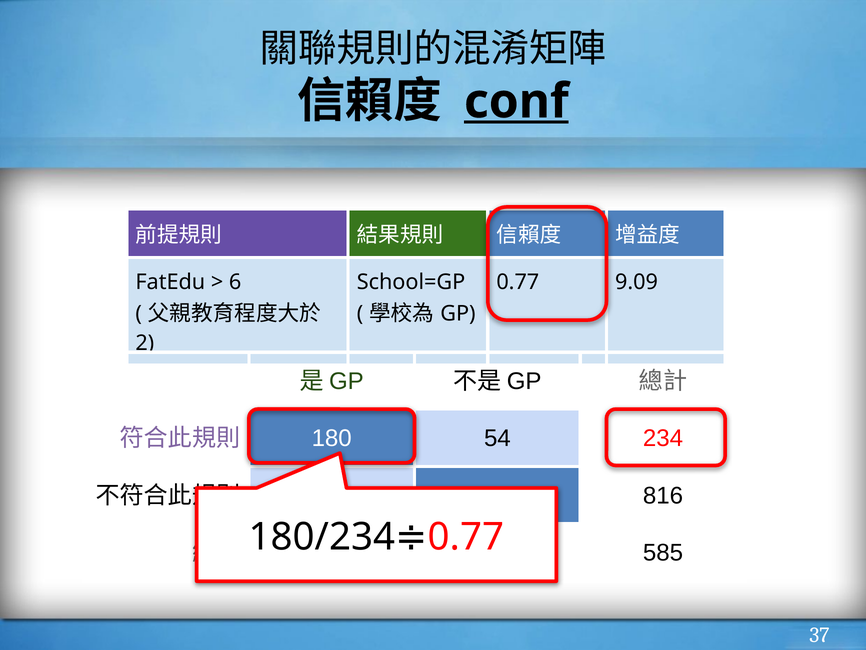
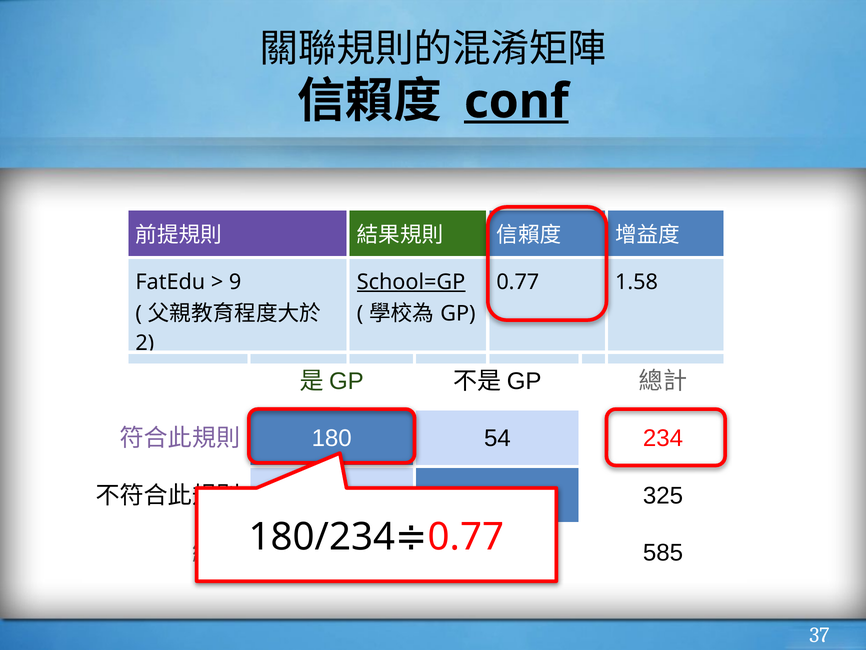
6: 6 -> 9
School=GP underline: none -> present
9.09: 9.09 -> 1.58
816: 816 -> 325
